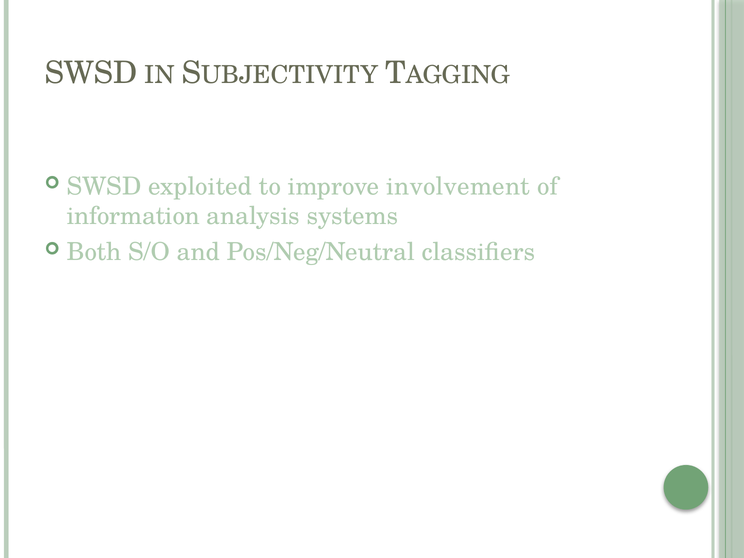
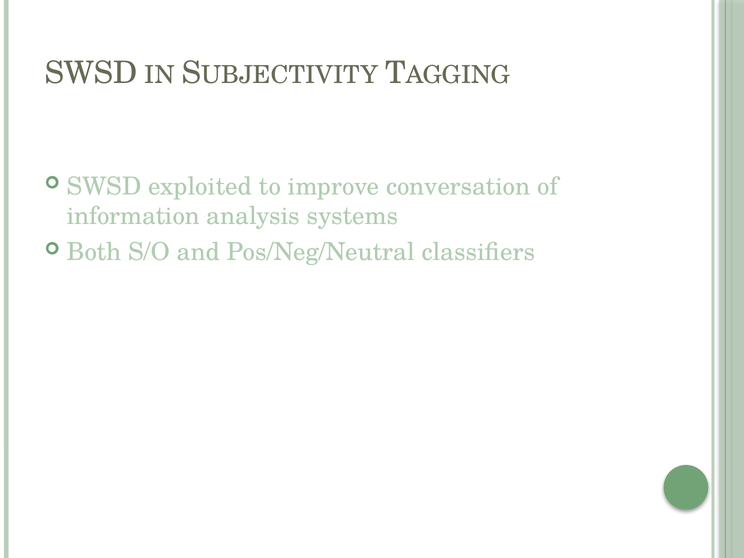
involvement: involvement -> conversation
